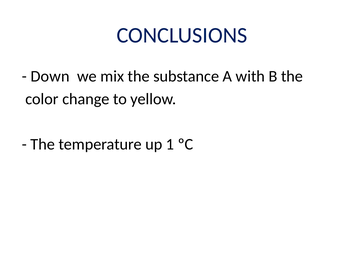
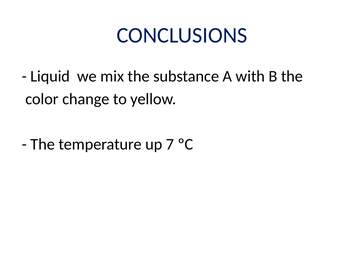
Down: Down -> Liquid
1: 1 -> 7
